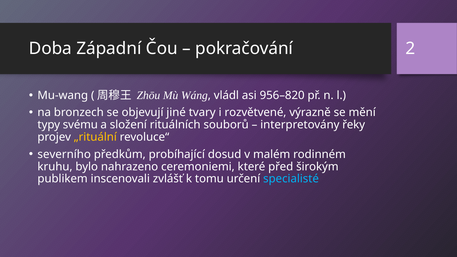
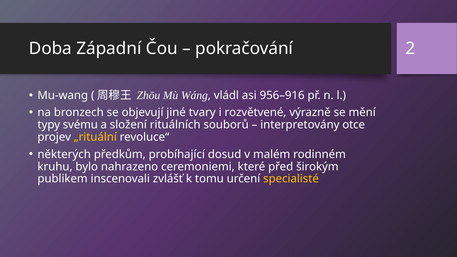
956–820: 956–820 -> 956–916
řeky: řeky -> otce
severního: severního -> některých
specialisté colour: light blue -> yellow
